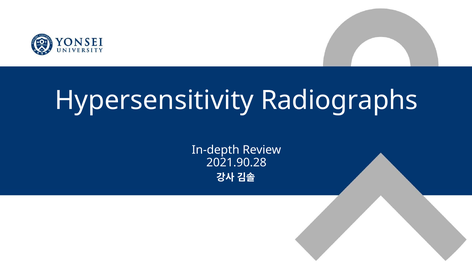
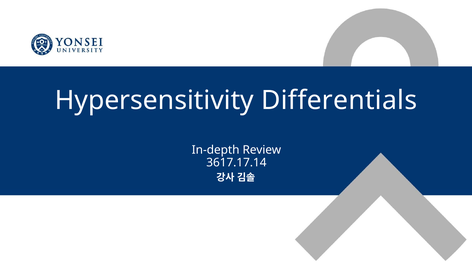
Radiographs: Radiographs -> Differentials
2021.90.28: 2021.90.28 -> 3617.17.14
